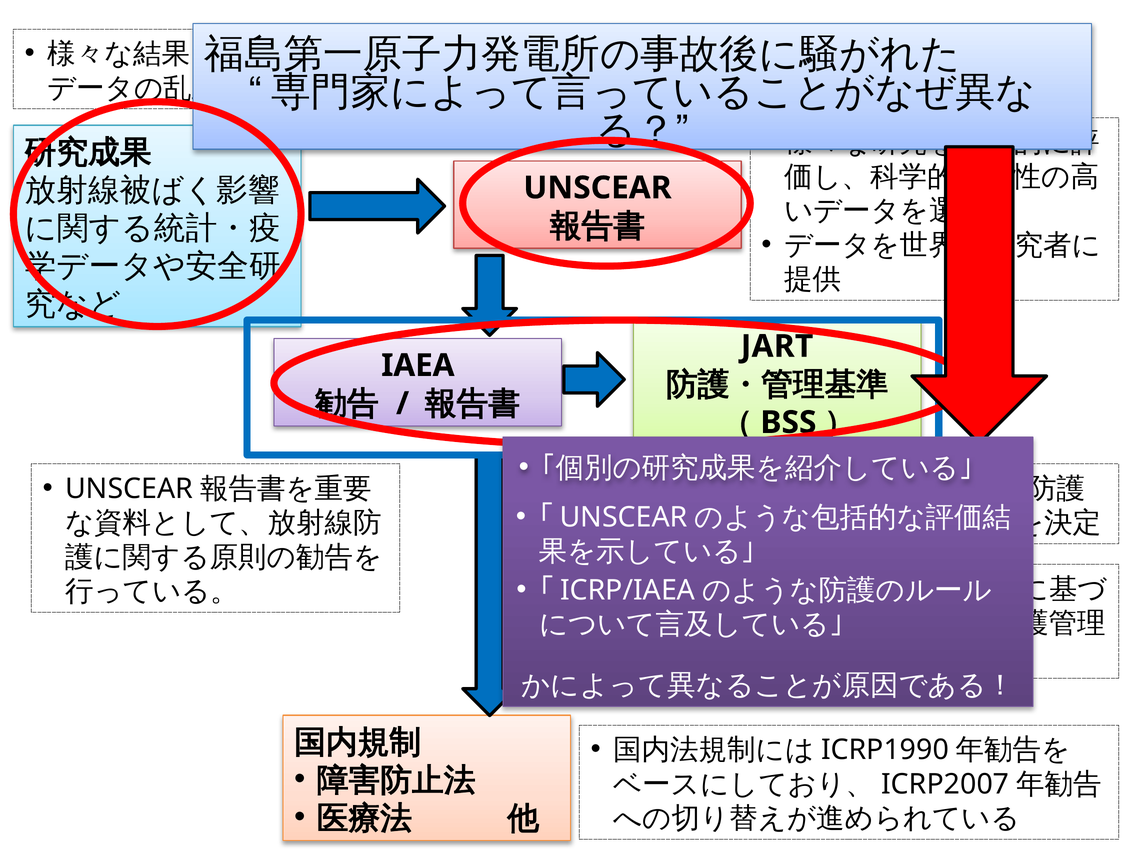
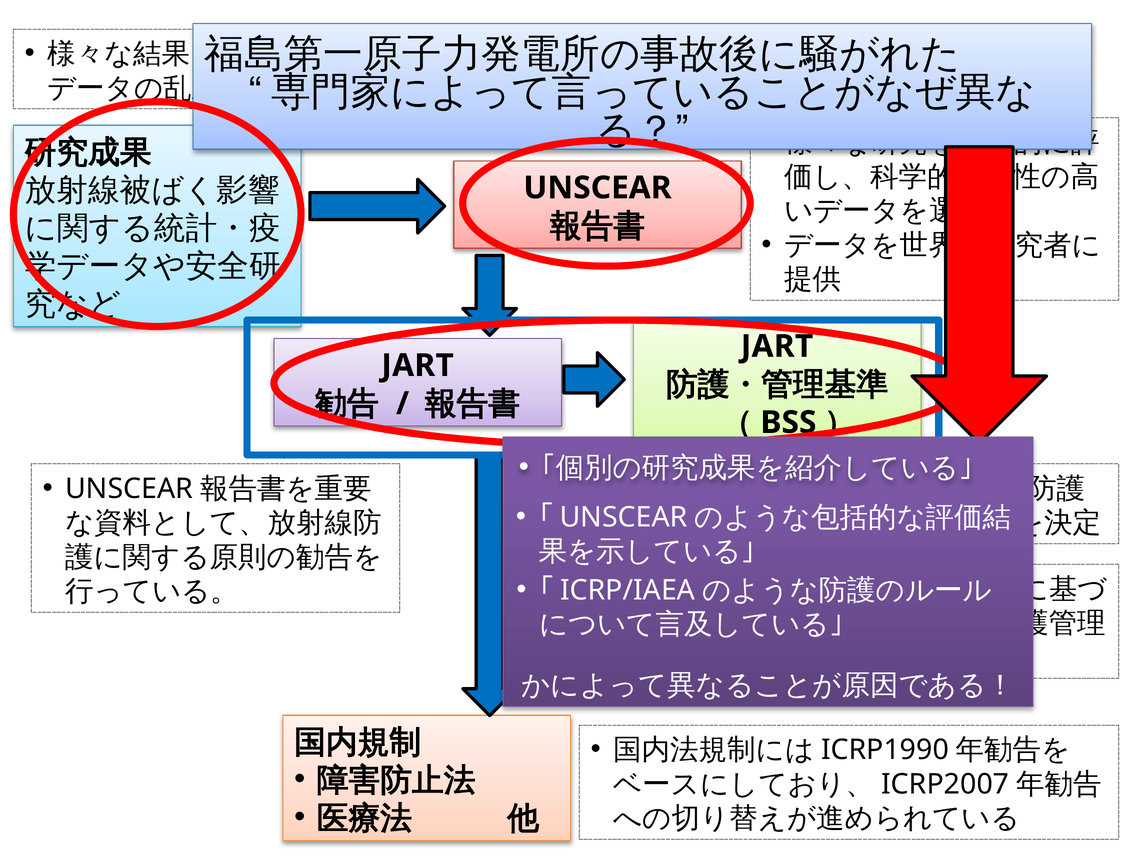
IAEA at (418, 365): IAEA -> JART
